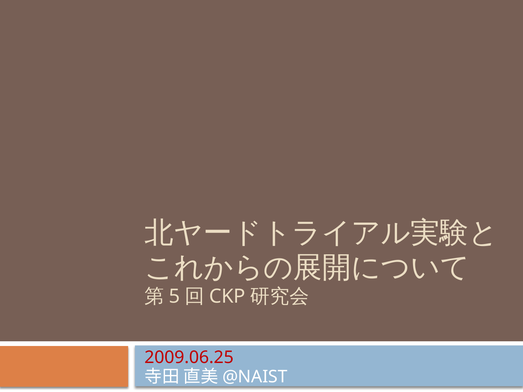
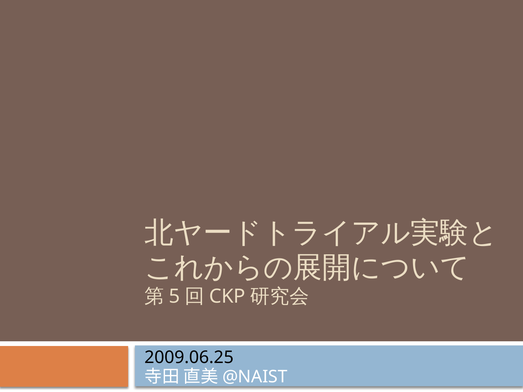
2009.06.25 colour: red -> black
